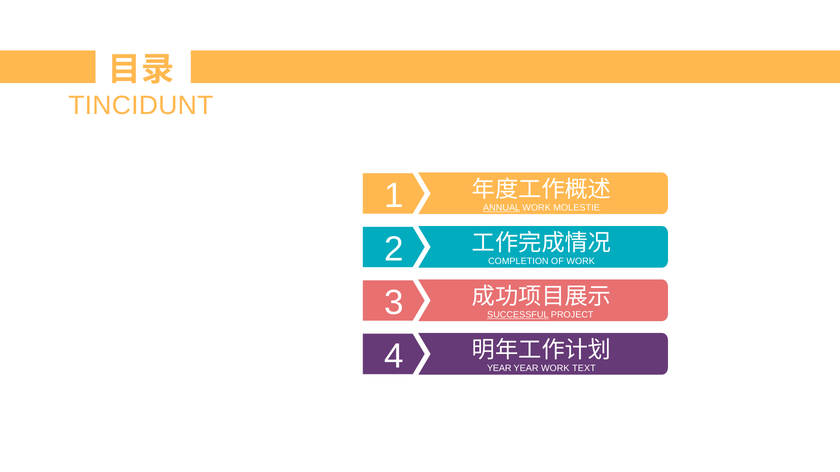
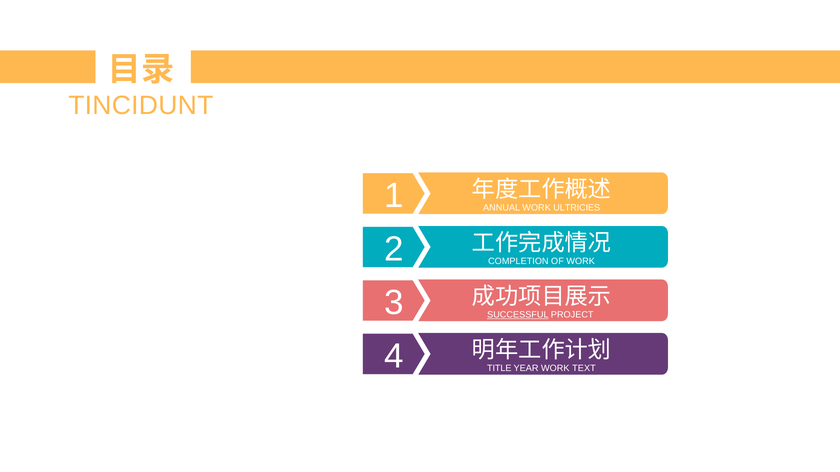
ANNUAL underline: present -> none
MOLESTIE: MOLESTIE -> ULTRICIES
YEAR at (499, 369): YEAR -> TITLE
